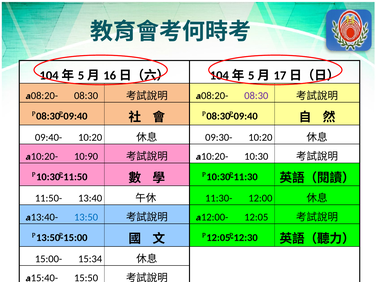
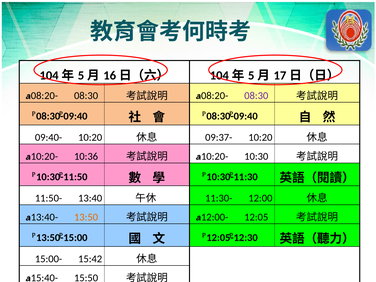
09:30-: 09:30- -> 09:37-
10:90: 10:90 -> 10:36
13:50 colour: blue -> orange
15:34: 15:34 -> 15:42
